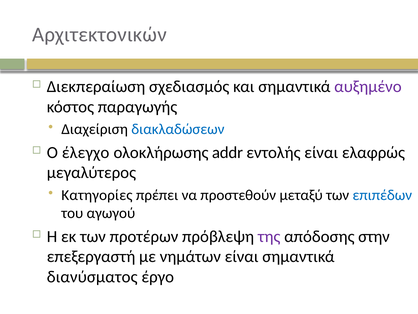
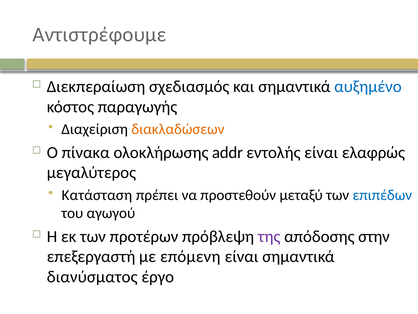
Αρχιτεκτονικών: Αρχιτεκτονικών -> Αντιστρέφουμε
αυξημένο colour: purple -> blue
διακλαδώσεων colour: blue -> orange
έλεγχο: έλεγχο -> πίνακα
Κατηγορίες: Κατηγορίες -> Κατάσταση
νημάτων: νημάτων -> επόμενη
